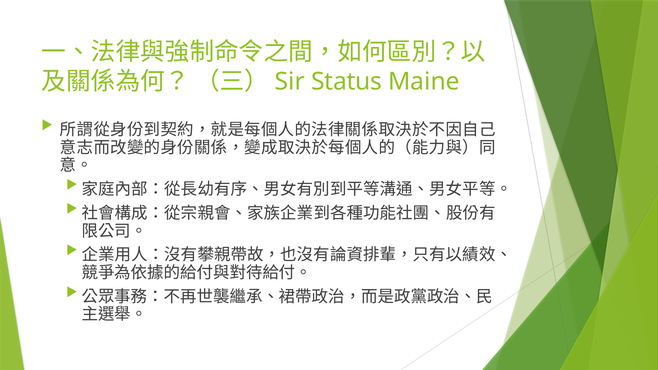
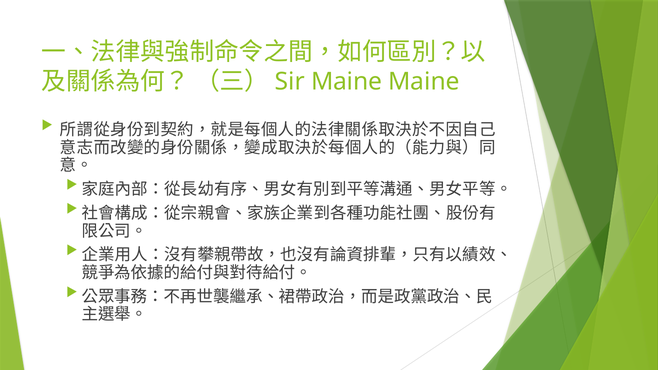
Status at (347, 82): Status -> Maine
